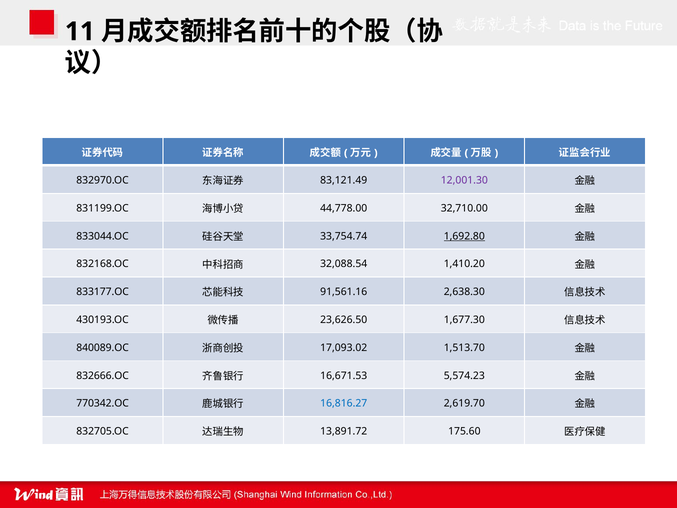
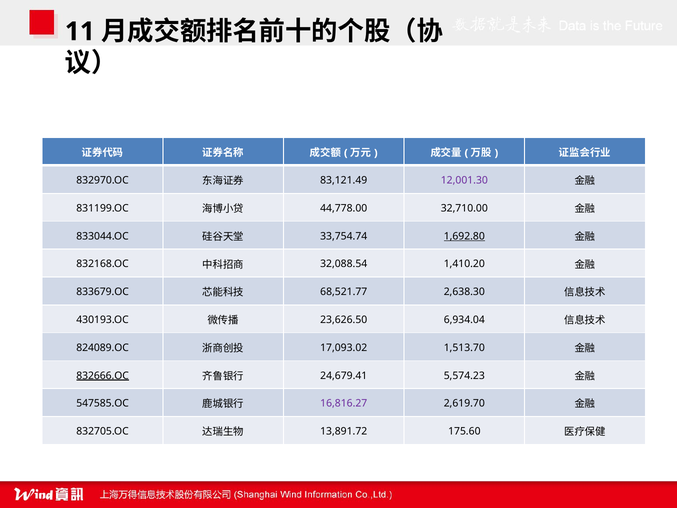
833177.OC: 833177.OC -> 833679.OC
91,561.16: 91,561.16 -> 68,521.77
1,677.30: 1,677.30 -> 6,934.04
840089.OC: 840089.OC -> 824089.OC
832666.OC underline: none -> present
16,671.53: 16,671.53 -> 24,679.41
770342.OC: 770342.OC -> 547585.OC
16,816.27 colour: blue -> purple
